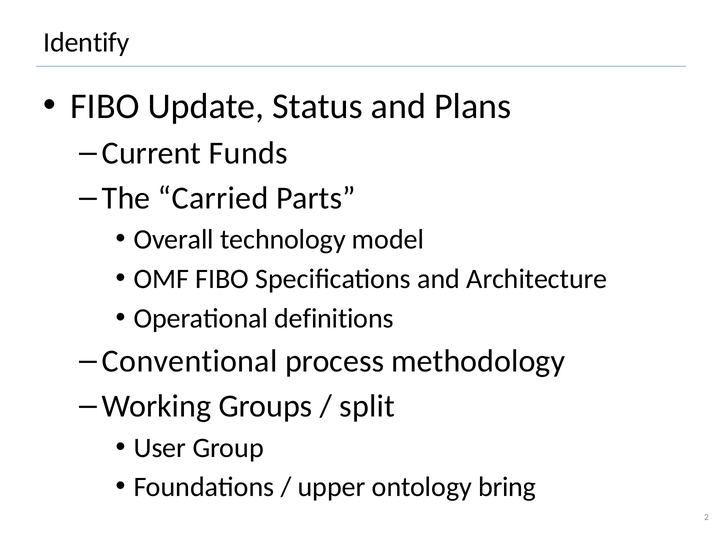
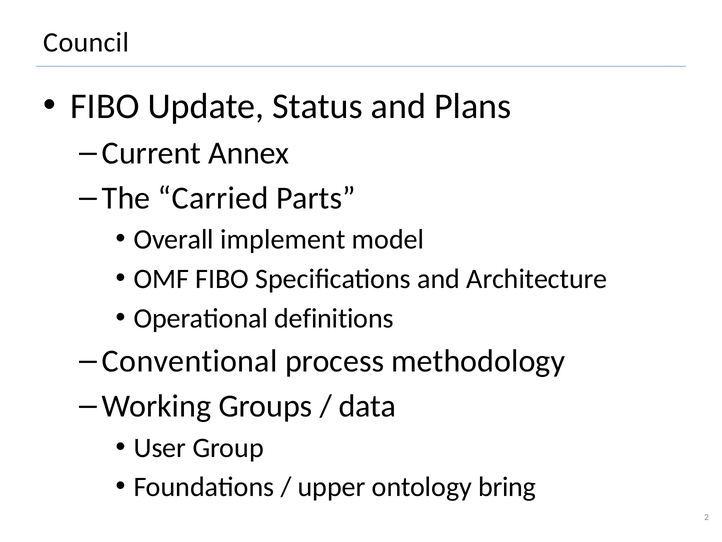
Identify: Identify -> Council
Funds: Funds -> Annex
technology: technology -> implement
split: split -> data
